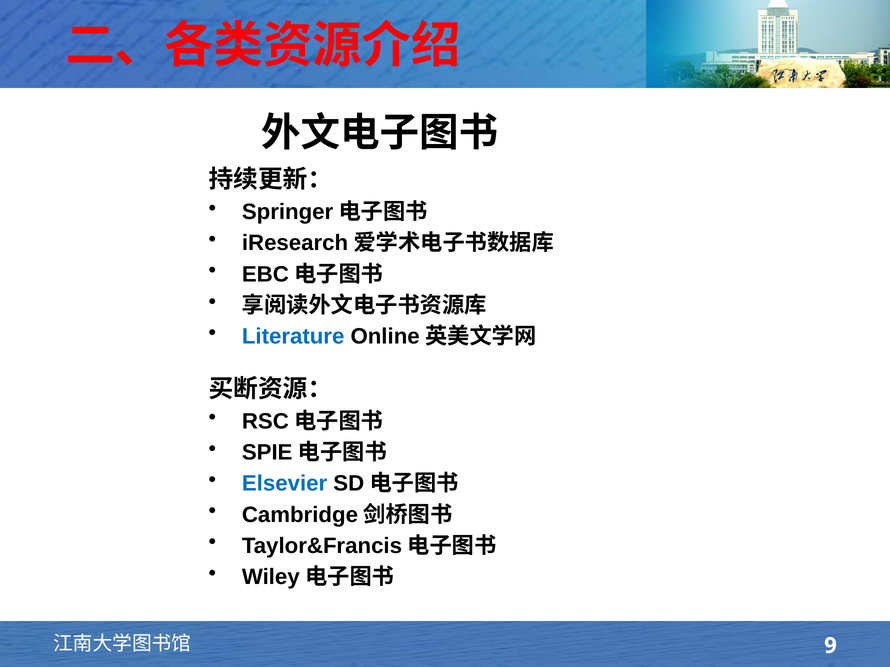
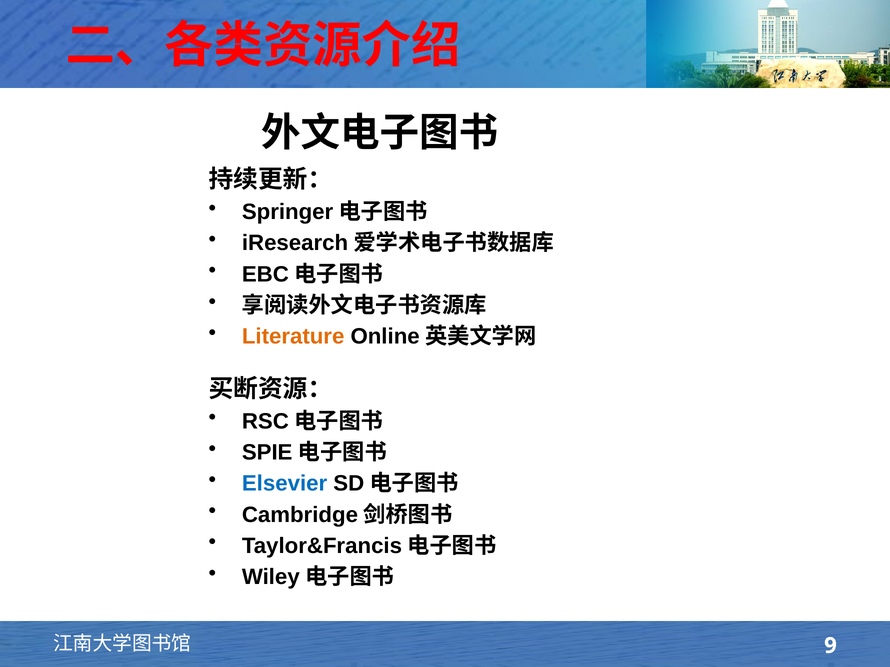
Literature colour: blue -> orange
